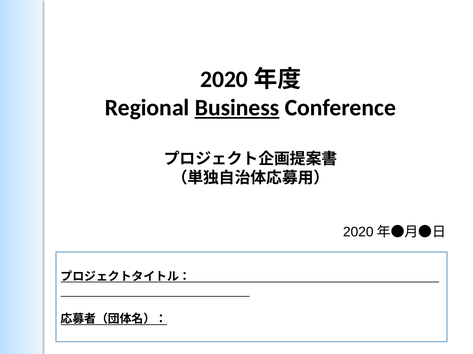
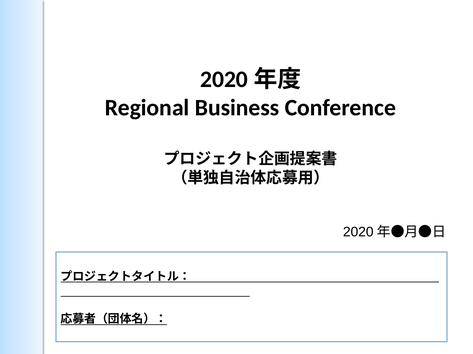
Business underline: present -> none
